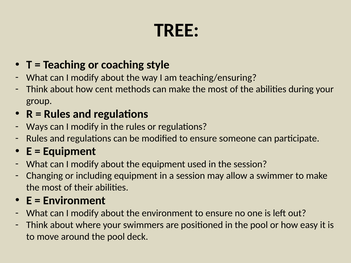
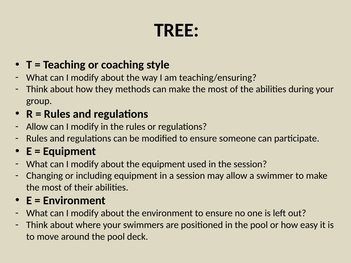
cent: cent -> they
Ways at (37, 127): Ways -> Allow
